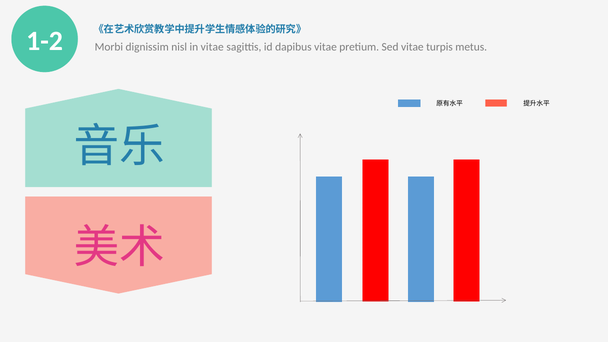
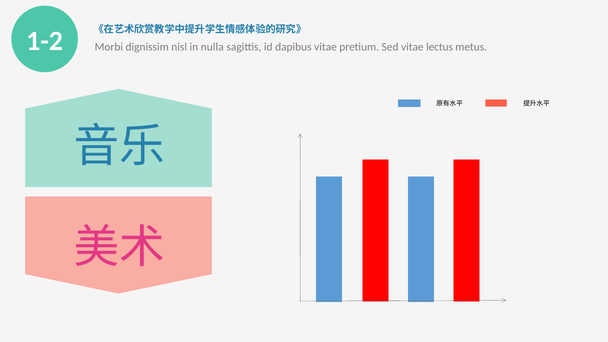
in vitae: vitae -> nulla
turpis: turpis -> lectus
